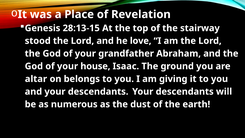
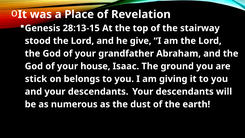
love: love -> give
altar: altar -> stick
